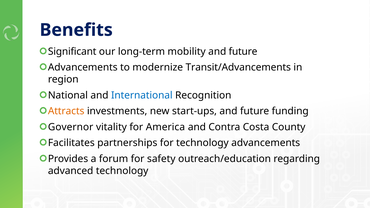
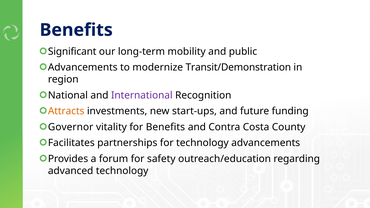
mobility and future: future -> public
Transit/Advancements: Transit/Advancements -> Transit/Demonstration
International colour: blue -> purple
for America: America -> Benefits
